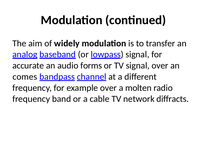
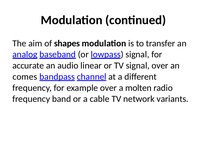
widely: widely -> shapes
forms: forms -> linear
diffracts: diffracts -> variants
